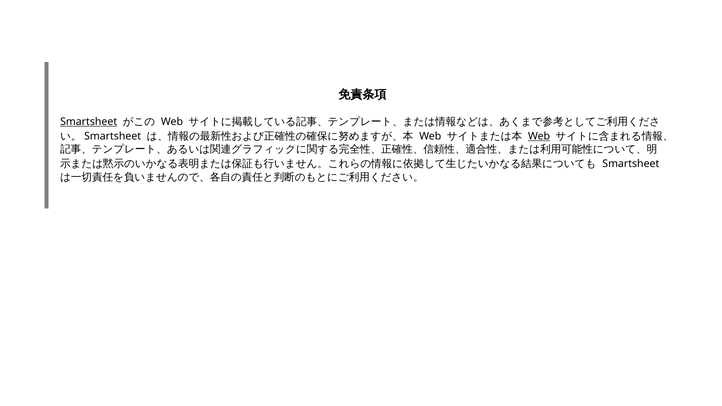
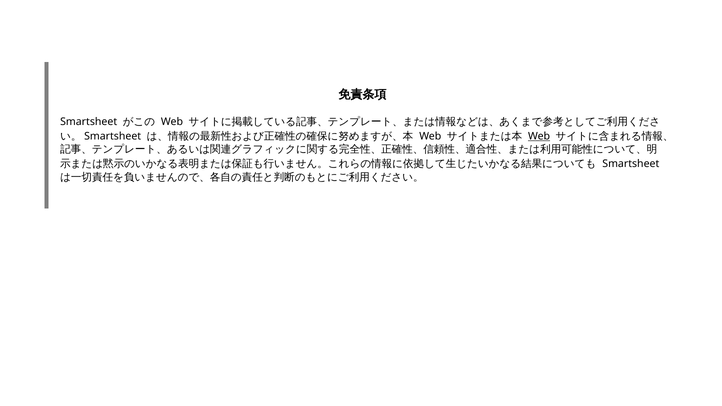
Smartsheet at (89, 122) underline: present -> none
